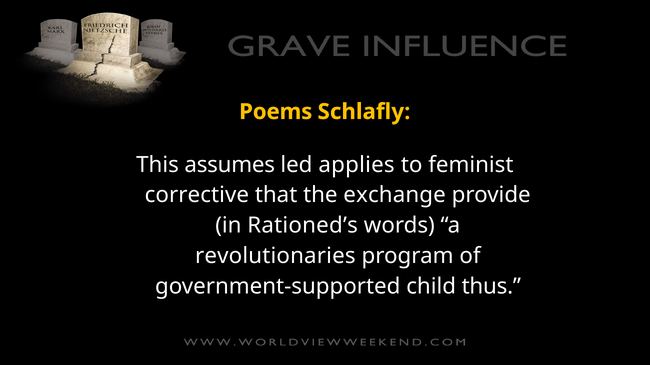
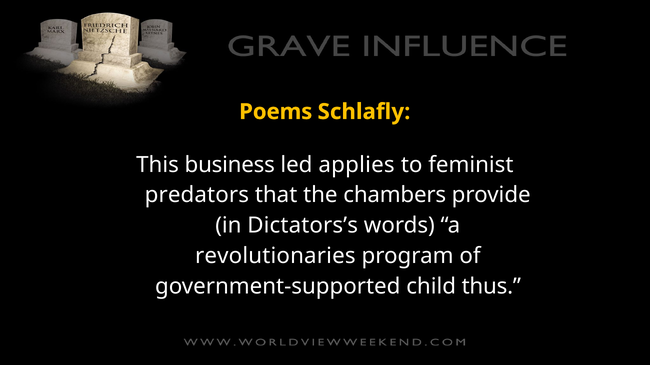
assumes: assumes -> business
corrective: corrective -> predators
exchange: exchange -> chambers
Rationed’s: Rationed’s -> Dictators’s
